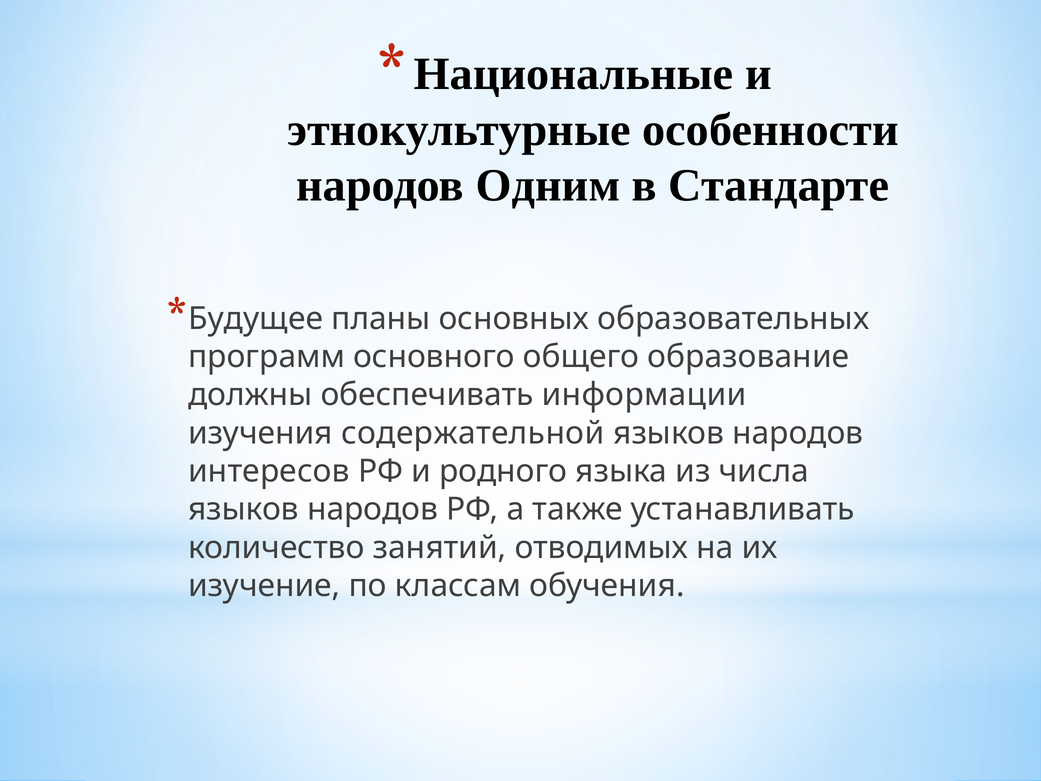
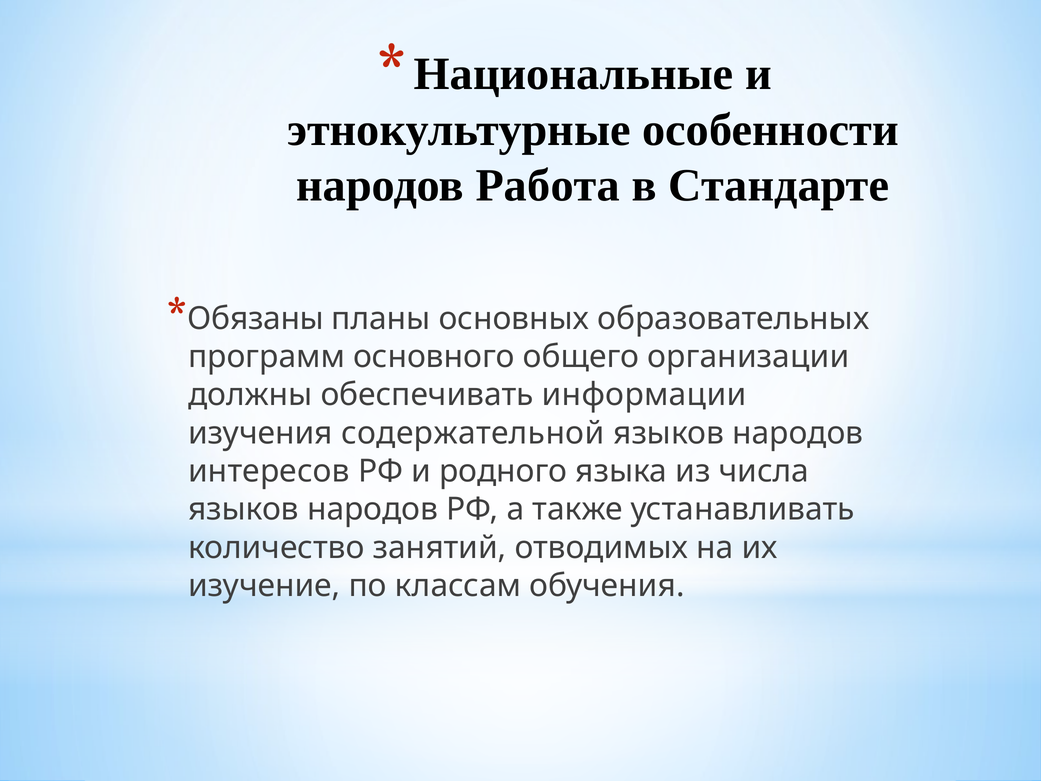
Одним: Одним -> Работа
Будущее: Будущее -> Обязаны
образование: образование -> организации
